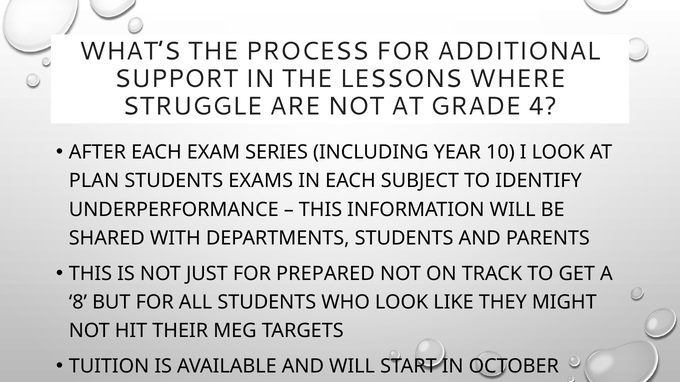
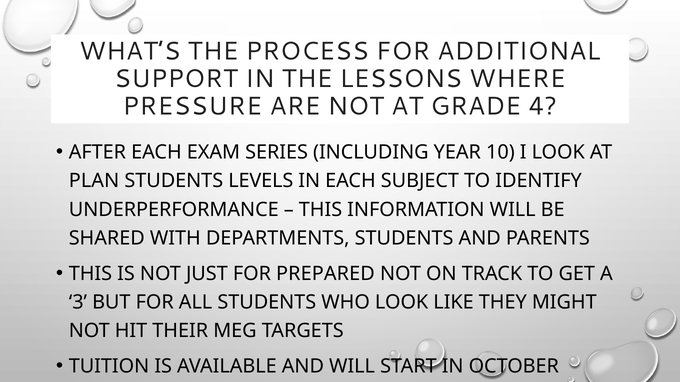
STRUGGLE: STRUGGLE -> PRESSURE
EXAMS: EXAMS -> LEVELS
8: 8 -> 3
